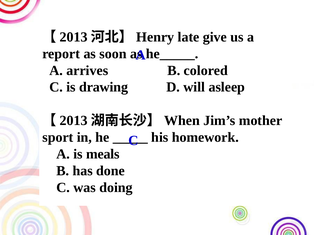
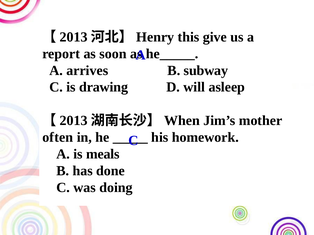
late: late -> this
colored: colored -> subway
sport: sport -> often
